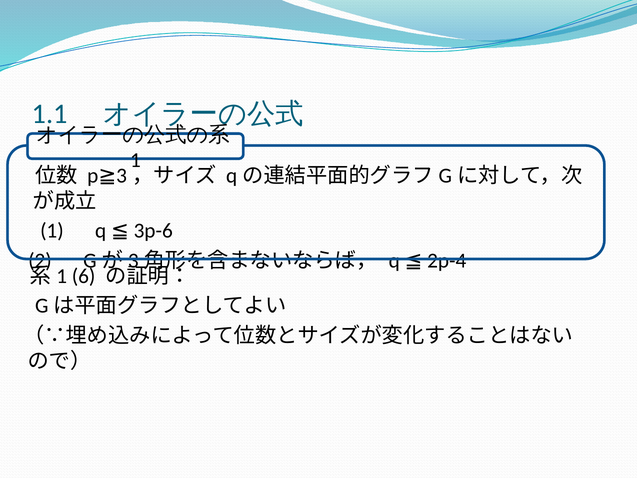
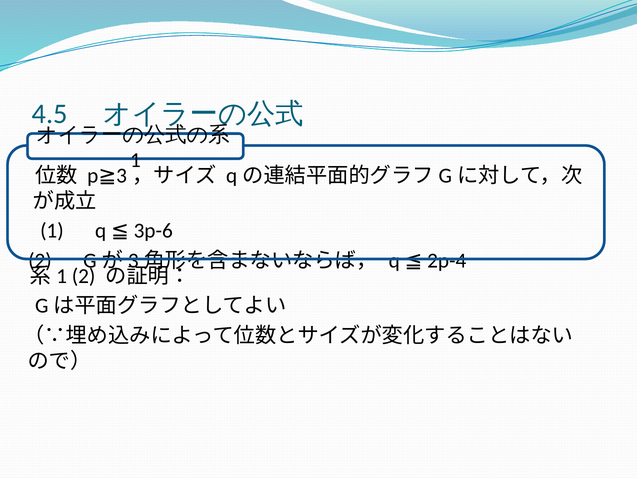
1.1: 1.1 -> 4.5
6 at (84, 276): 6 -> 2
